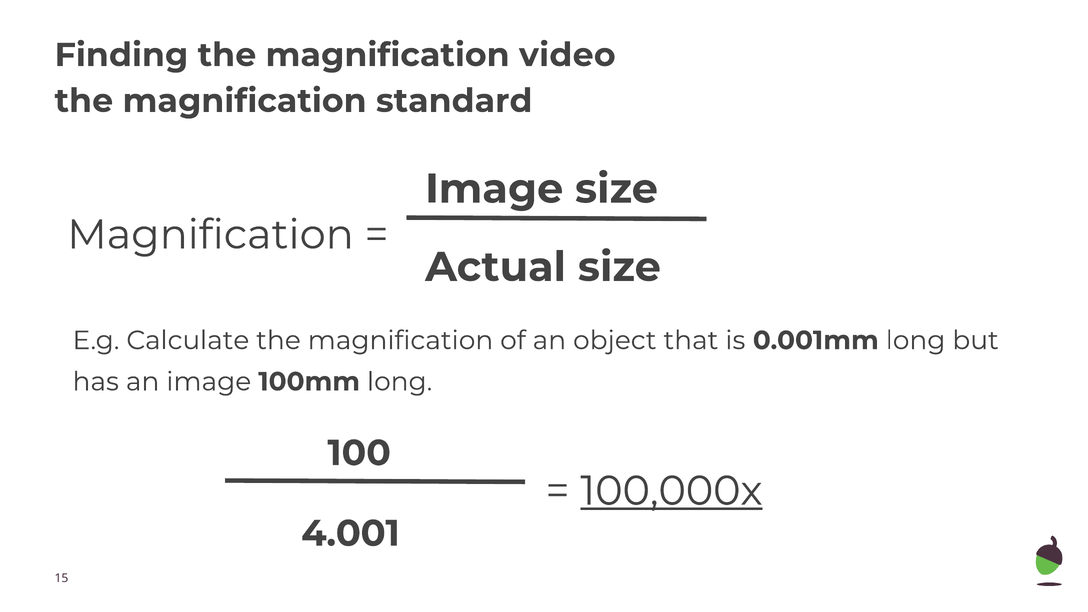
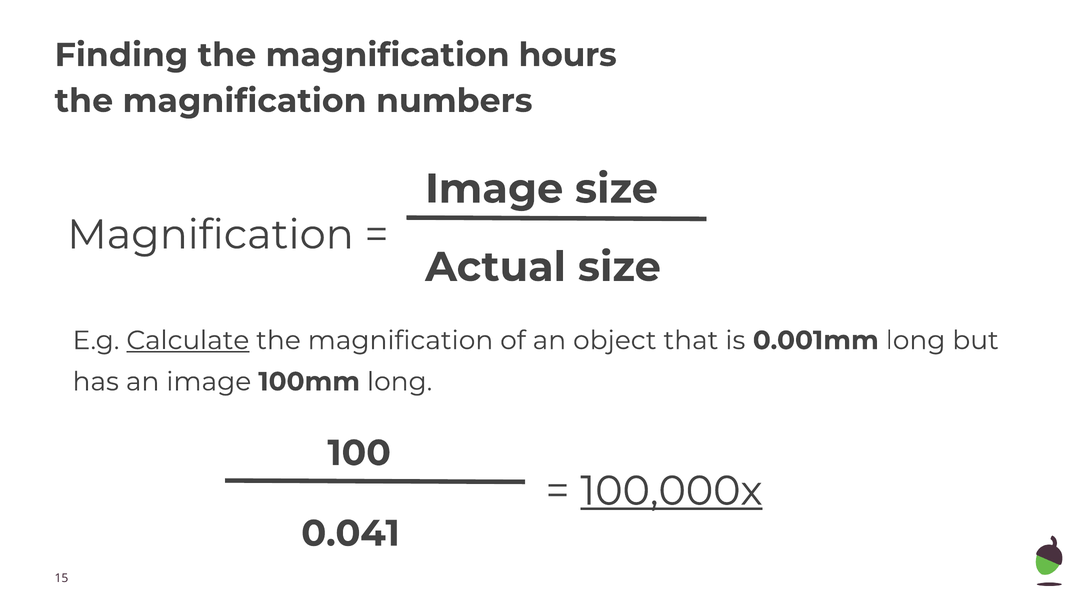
video: video -> hours
standard: standard -> numbers
Calculate underline: none -> present
4.001: 4.001 -> 0.041
